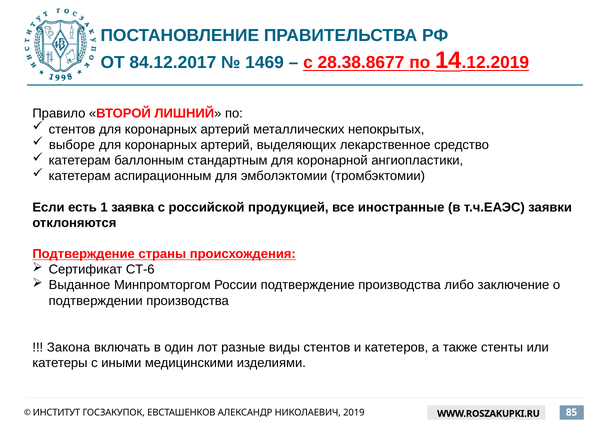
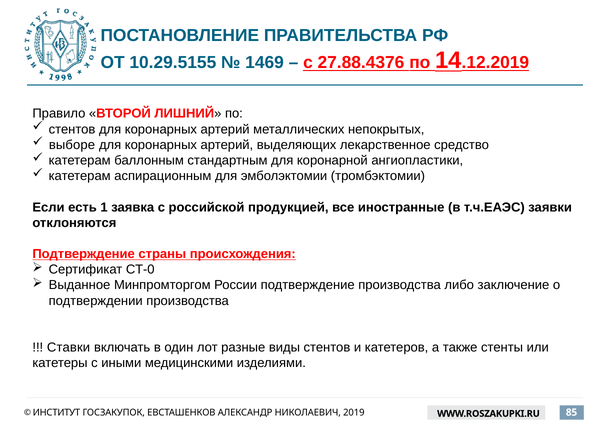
84.12.2017: 84.12.2017 -> 10.29.5155
28.38.8677: 28.38.8677 -> 27.88.4376
СТ-6: СТ-6 -> СТ-0
Закона: Закона -> Ставки
